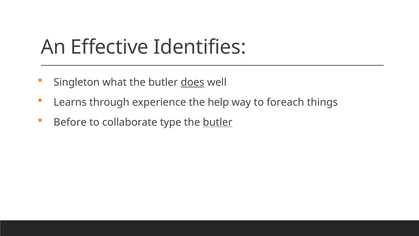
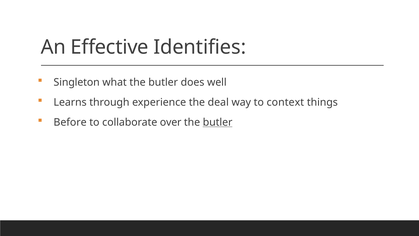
does underline: present -> none
help: help -> deal
foreach: foreach -> context
type: type -> over
